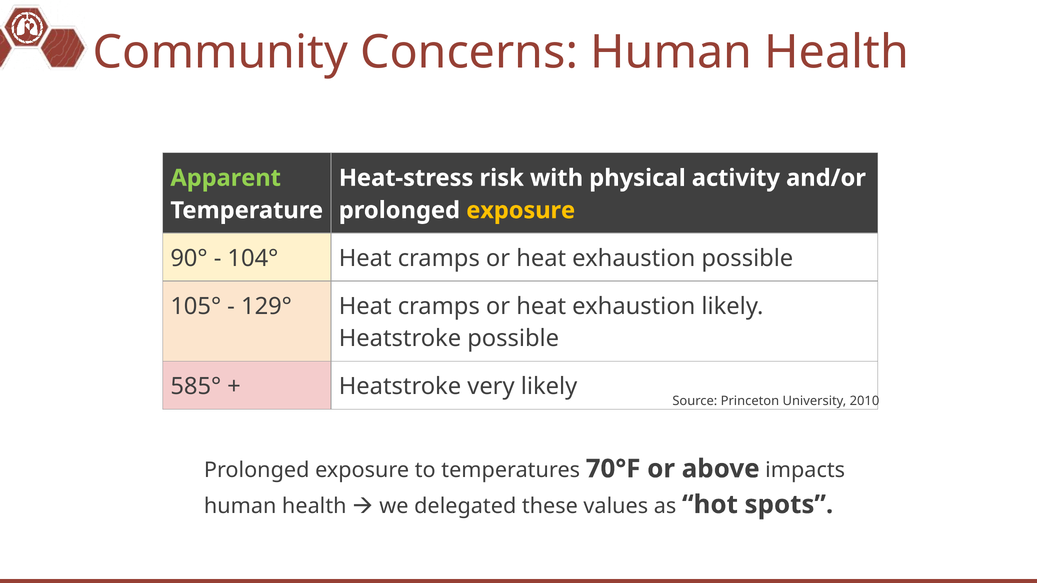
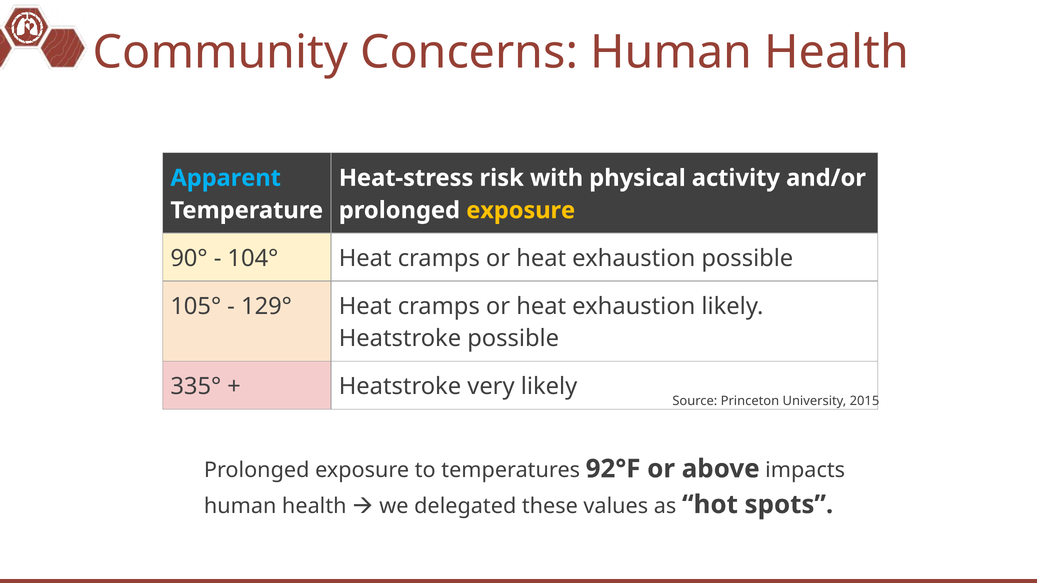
Apparent colour: light green -> light blue
585°: 585° -> 335°
2010: 2010 -> 2015
70°F: 70°F -> 92°F
